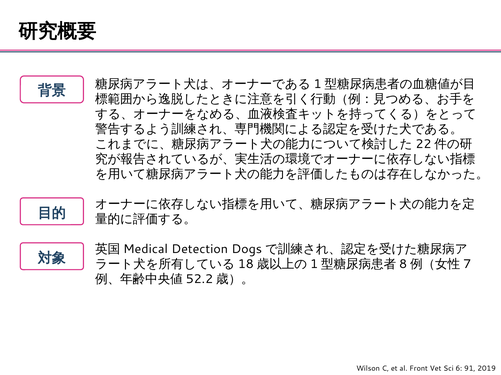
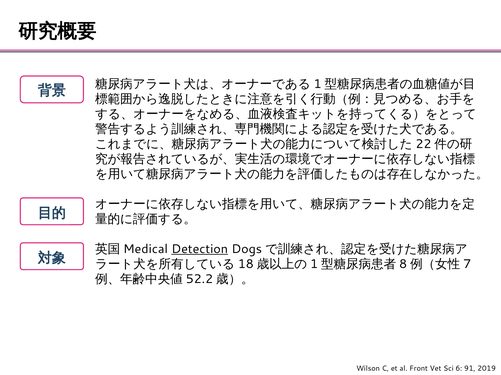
Detection underline: none -> present
